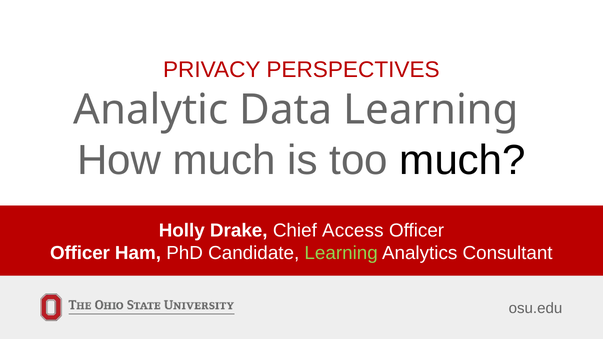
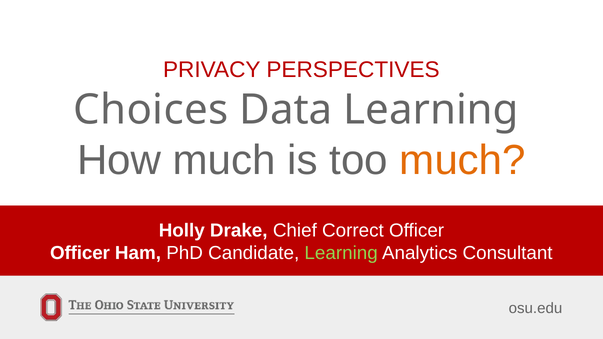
Analytic: Analytic -> Choices
much at (463, 160) colour: black -> orange
Access: Access -> Correct
